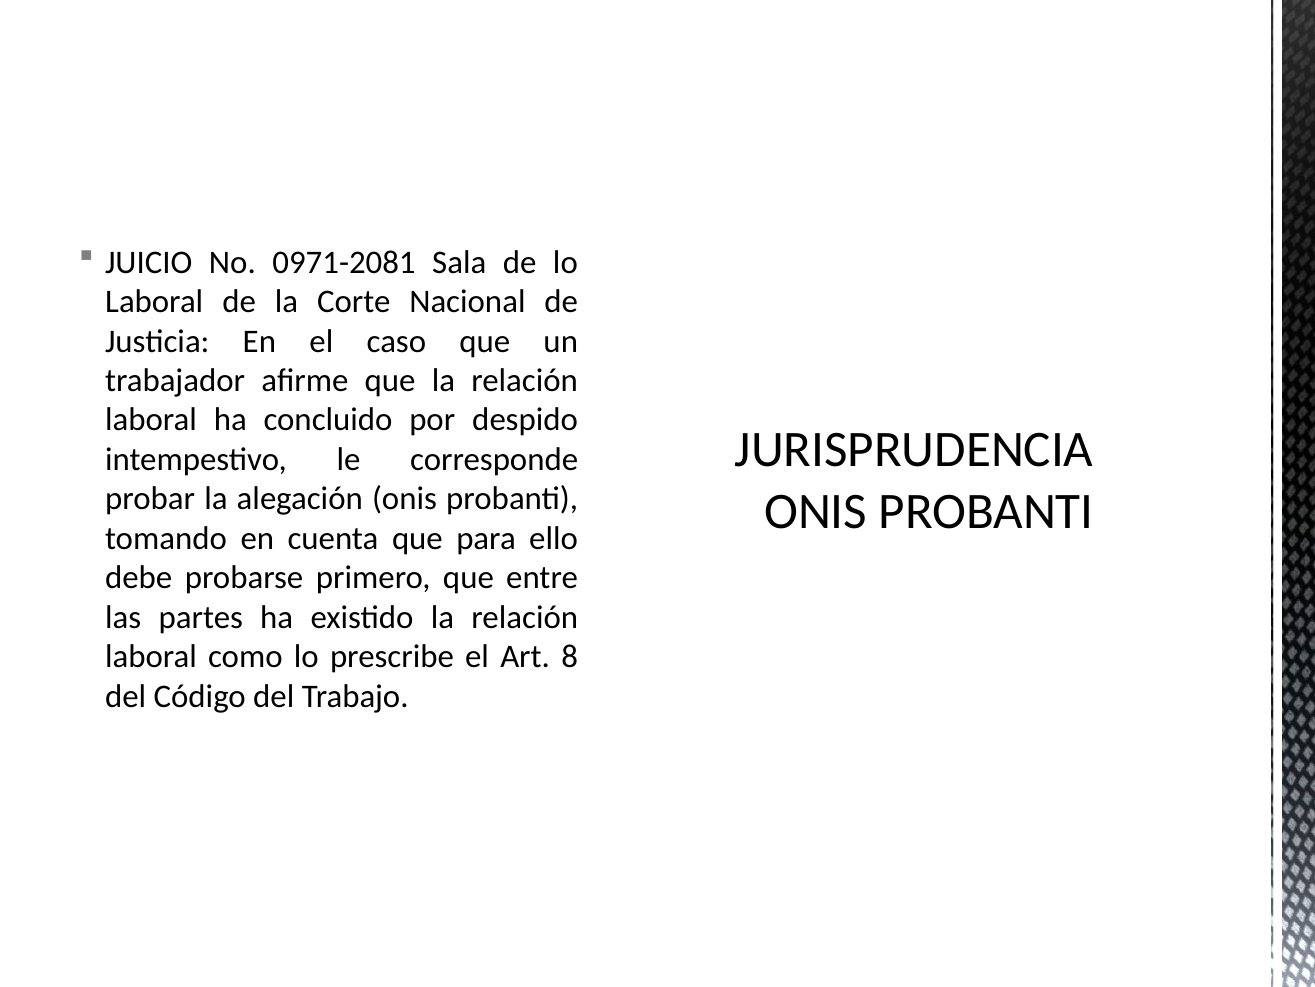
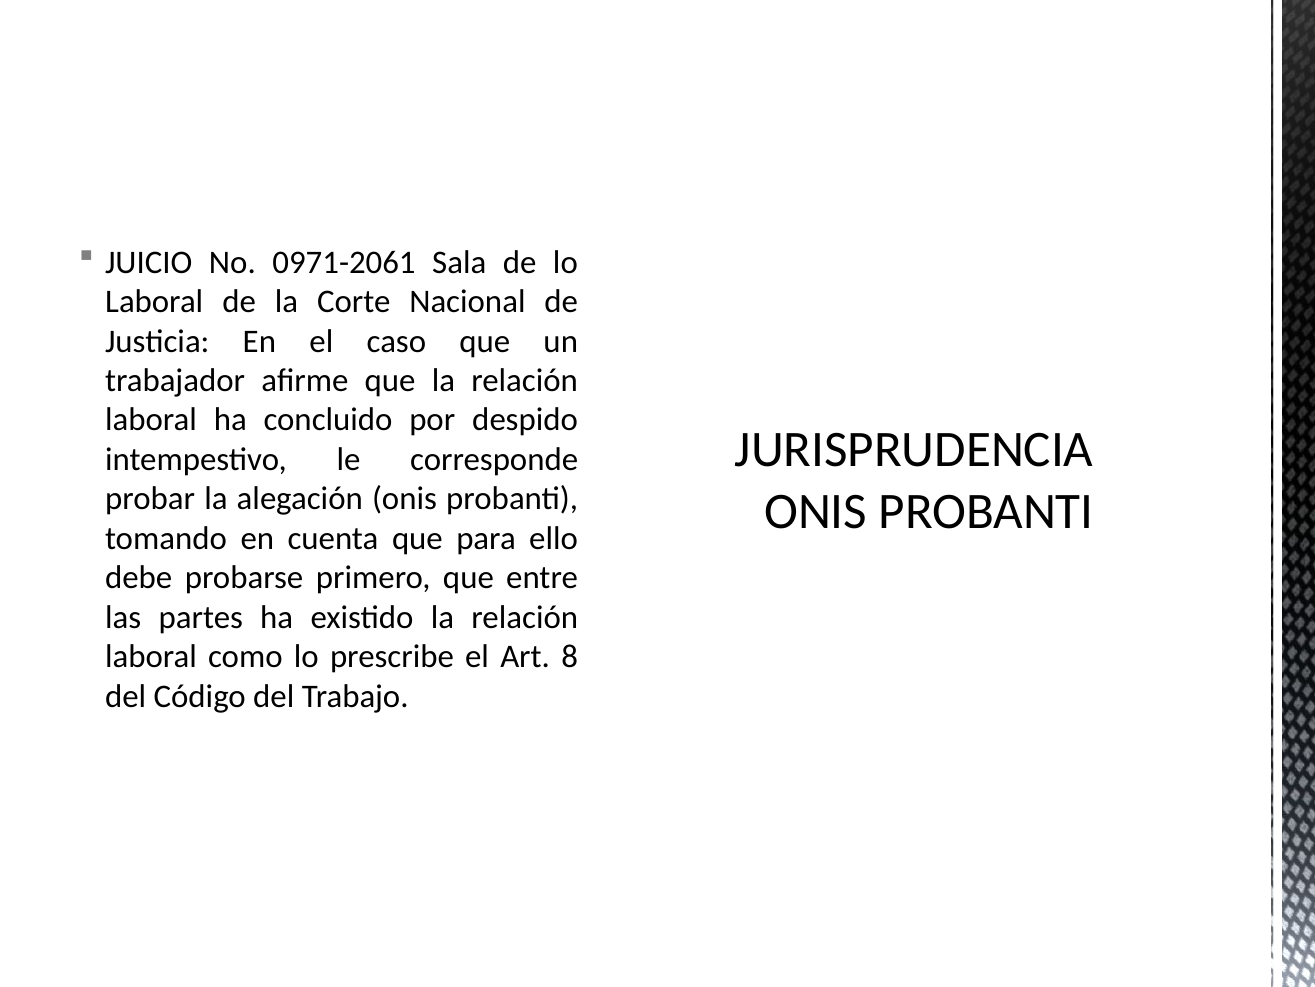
0971-2081: 0971-2081 -> 0971-2061
